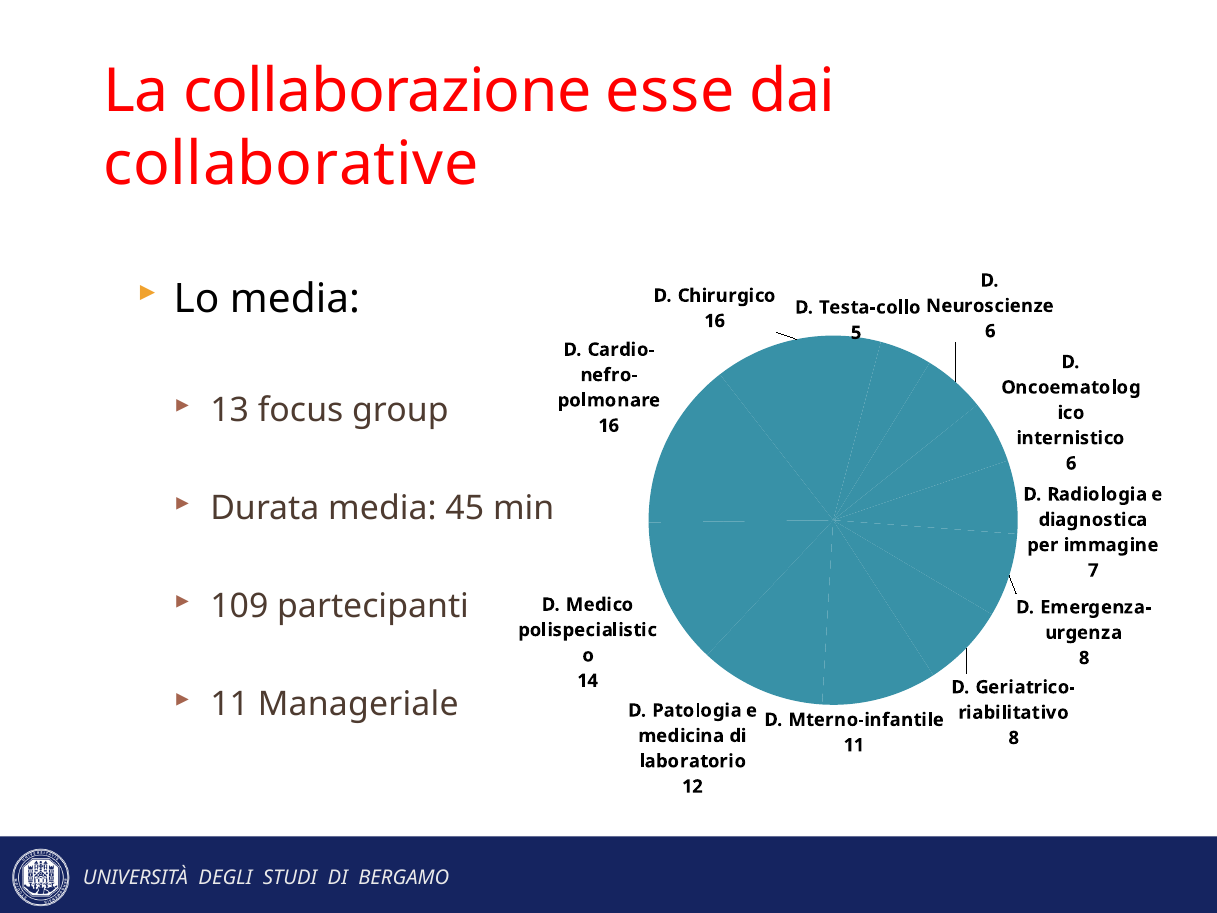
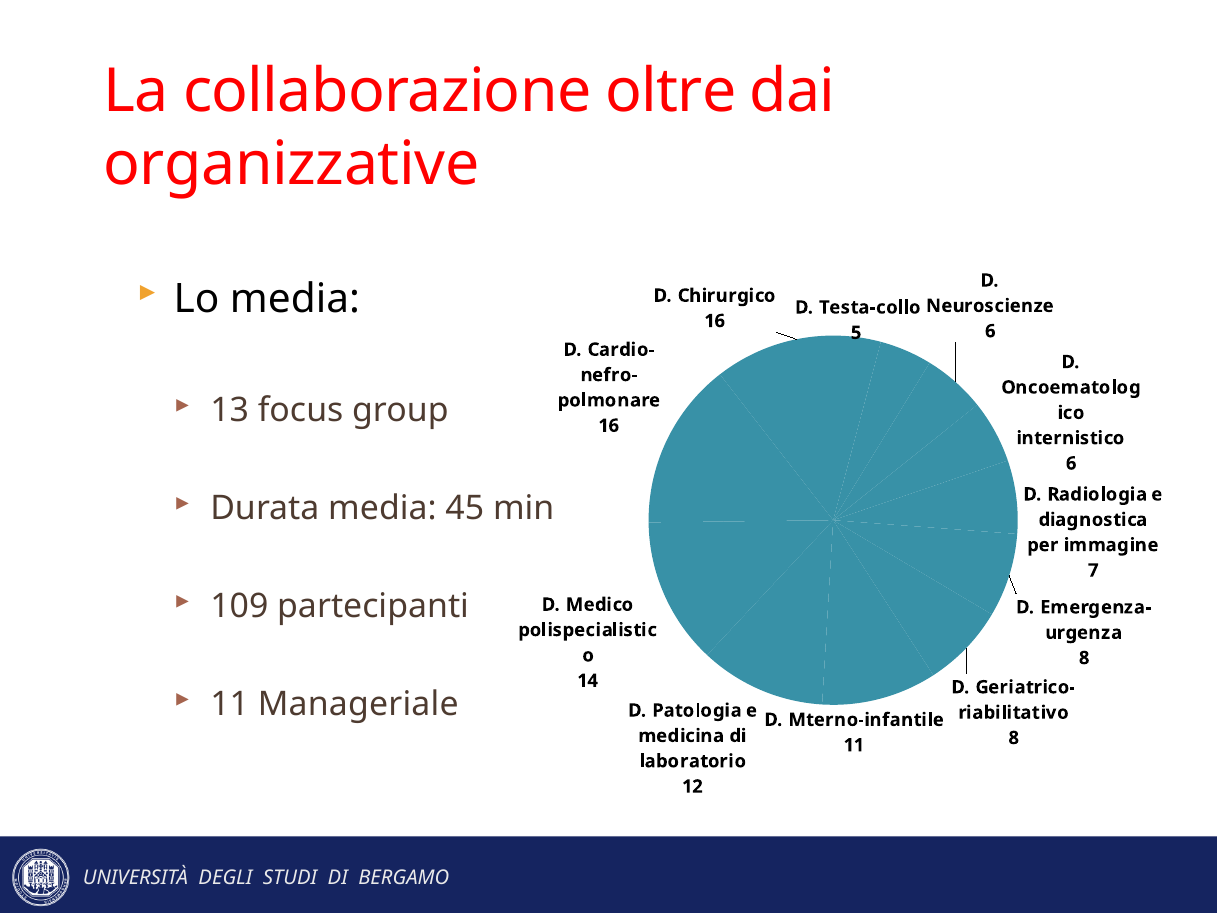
esse: esse -> oltre
collaborative: collaborative -> organizzative
